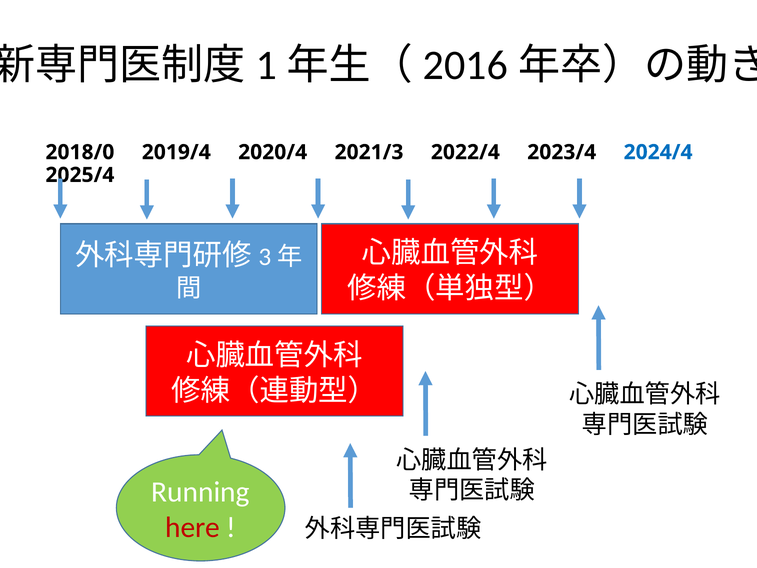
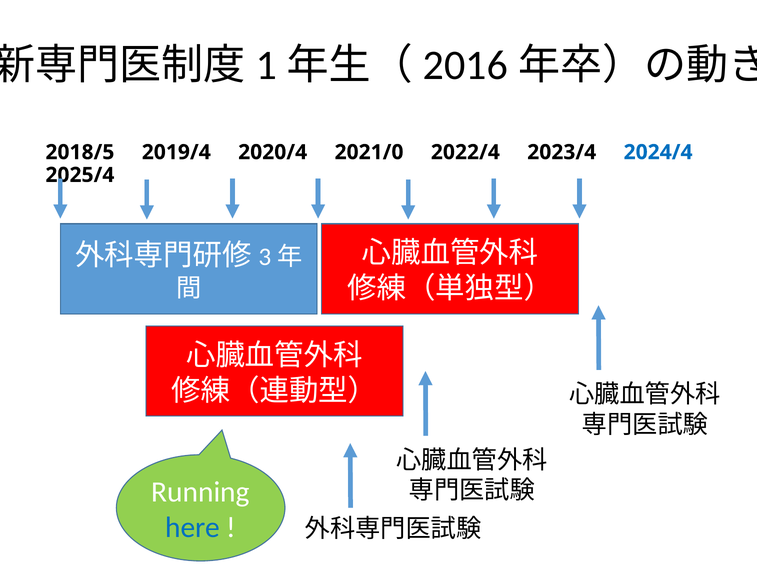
2018/0: 2018/0 -> 2018/5
2021/3: 2021/3 -> 2021/0
here colour: red -> blue
